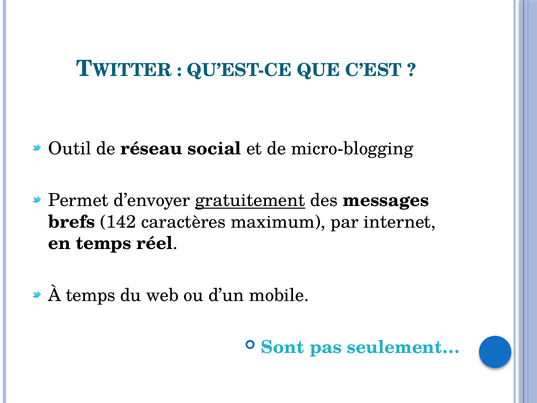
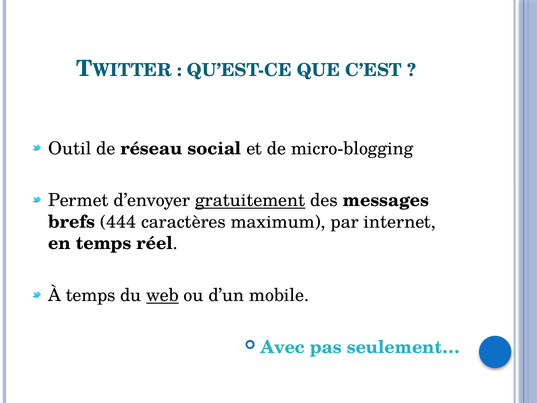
142: 142 -> 444
web underline: none -> present
Sont: Sont -> Avec
